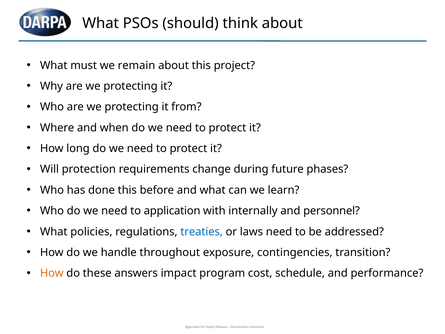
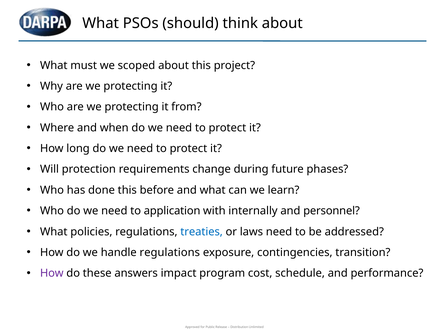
remain: remain -> scoped
handle throughout: throughout -> regulations
How at (52, 273) colour: orange -> purple
